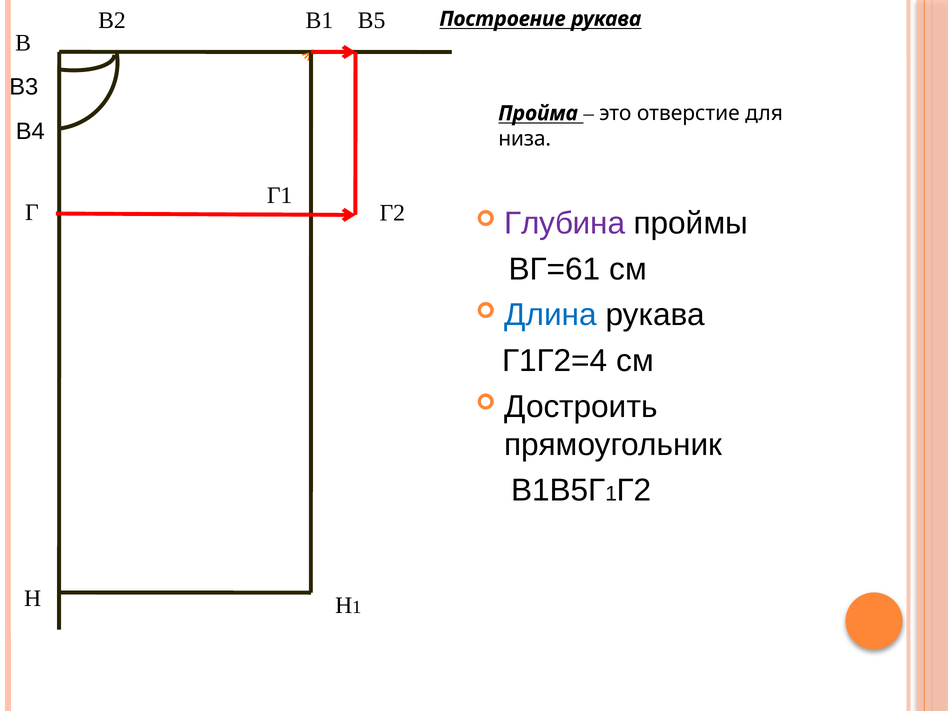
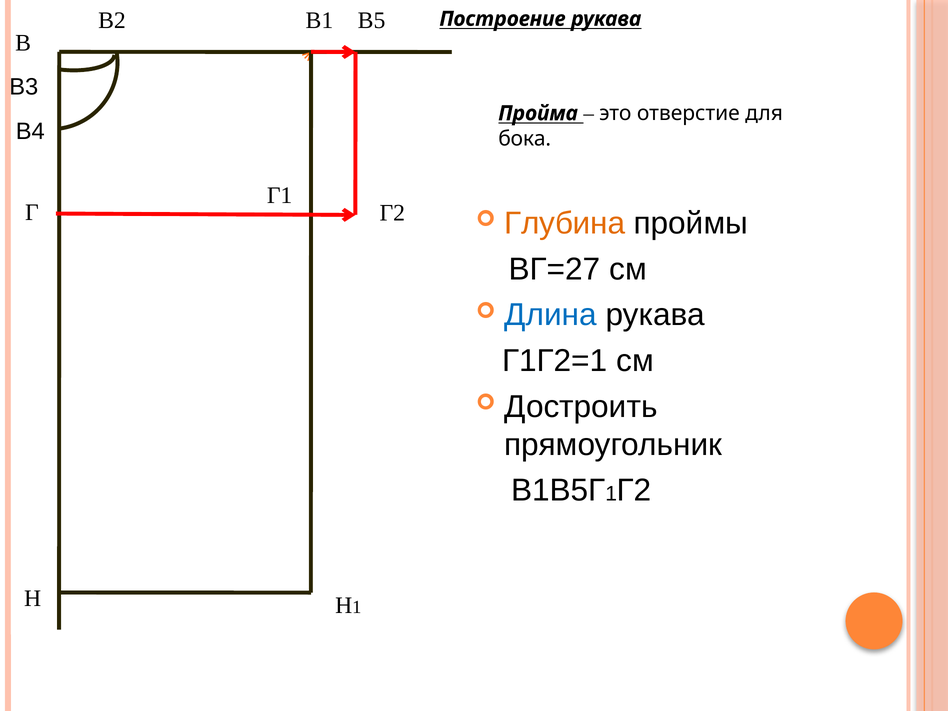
низа: низа -> бока
Глубина colour: purple -> orange
ВГ=61: ВГ=61 -> ВГ=27
Г1Г2=4: Г1Г2=4 -> Г1Г2=1
